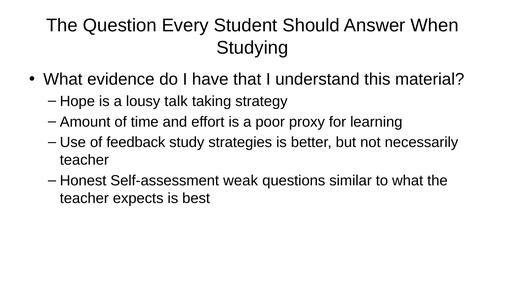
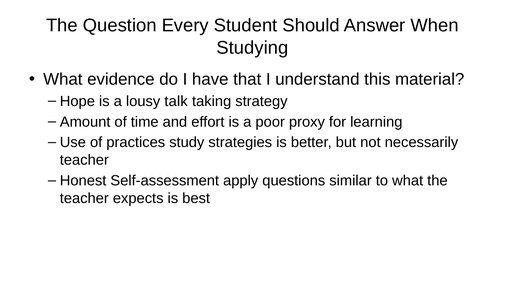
feedback: feedback -> practices
weak: weak -> apply
